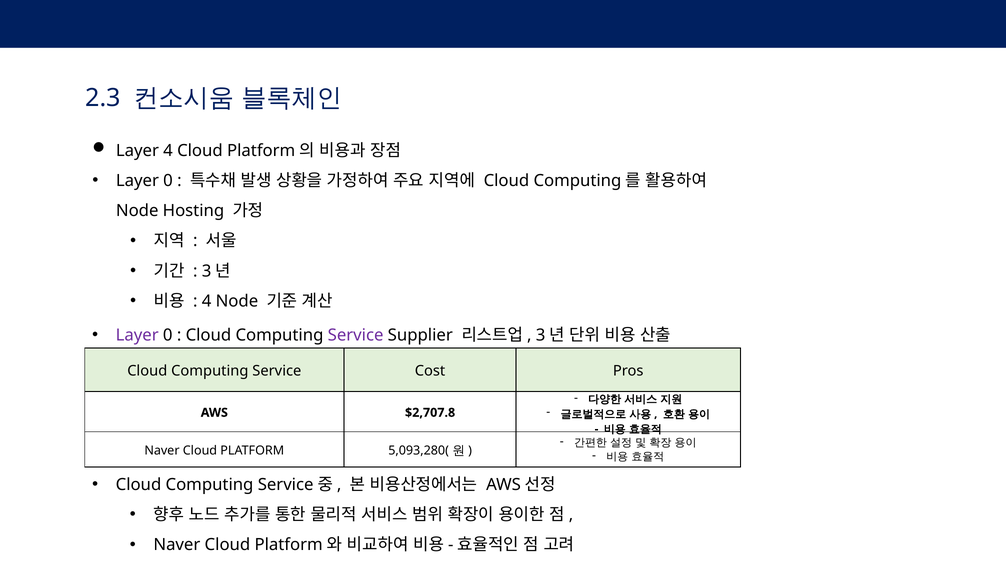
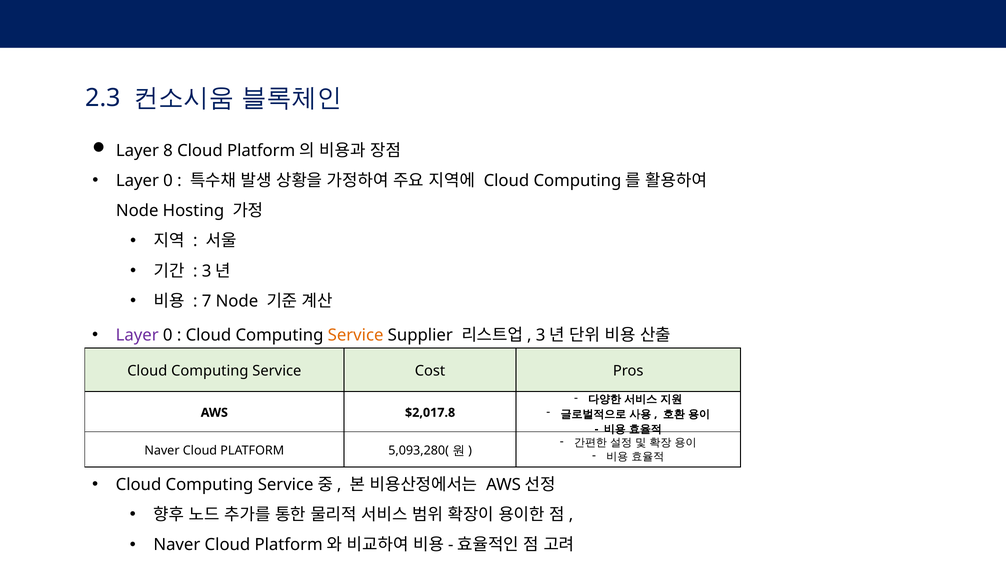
Layer 4: 4 -> 8
4 at (207, 301): 4 -> 7
Service at (356, 335) colour: purple -> orange
$2,707.8: $2,707.8 -> $2,017.8
